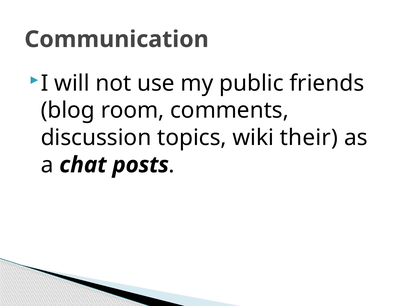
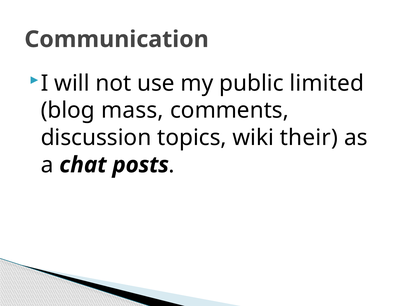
friends: friends -> limited
room: room -> mass
